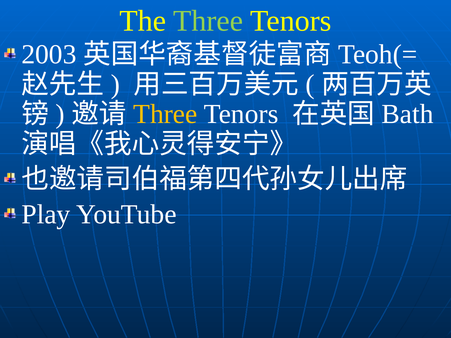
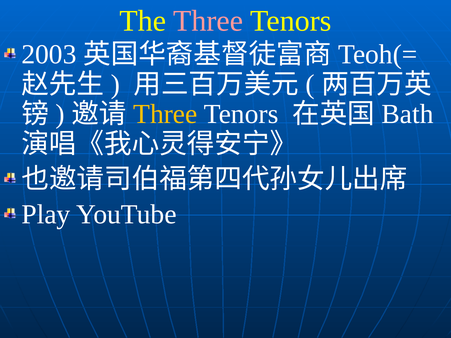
Three at (208, 21) colour: light green -> pink
